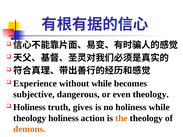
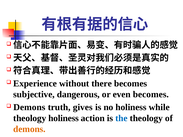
without while: while -> there
even theology: theology -> becomes
Holiness at (29, 107): Holiness -> Demons
the colour: orange -> blue
